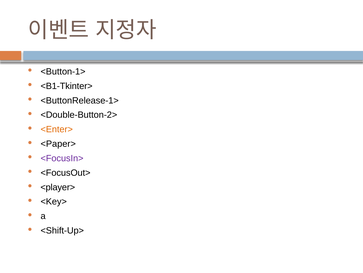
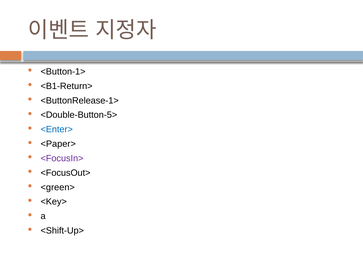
<B1-Tkinter>: <B1-Tkinter> -> <B1-Return>
<Double-Button-2>: <Double-Button-2> -> <Double-Button-5>
<Enter> colour: orange -> blue
<player>: <player> -> <green>
